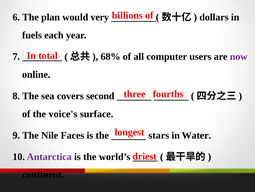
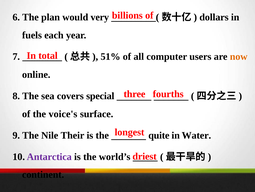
68%: 68% -> 51%
now colour: purple -> orange
second: second -> special
Faces: Faces -> Their
stars: stars -> quite
